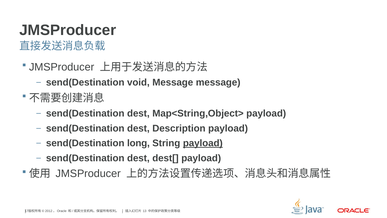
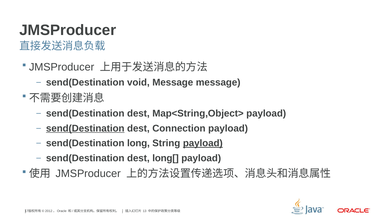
send(Destination at (85, 128) underline: none -> present
Description: Description -> Connection
dest[: dest[ -> long[
